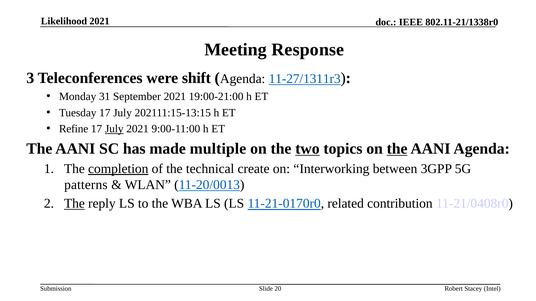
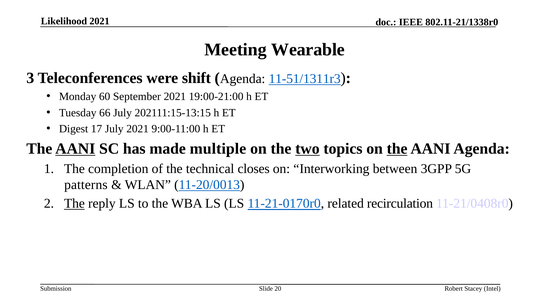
Response: Response -> Wearable
11-27/1311r3: 11-27/1311r3 -> 11-51/1311r3
31: 31 -> 60
Tuesday 17: 17 -> 66
Refine: Refine -> Digest
July at (114, 129) underline: present -> none
AANI at (75, 149) underline: none -> present
completion underline: present -> none
create: create -> closes
contribution: contribution -> recirculation
